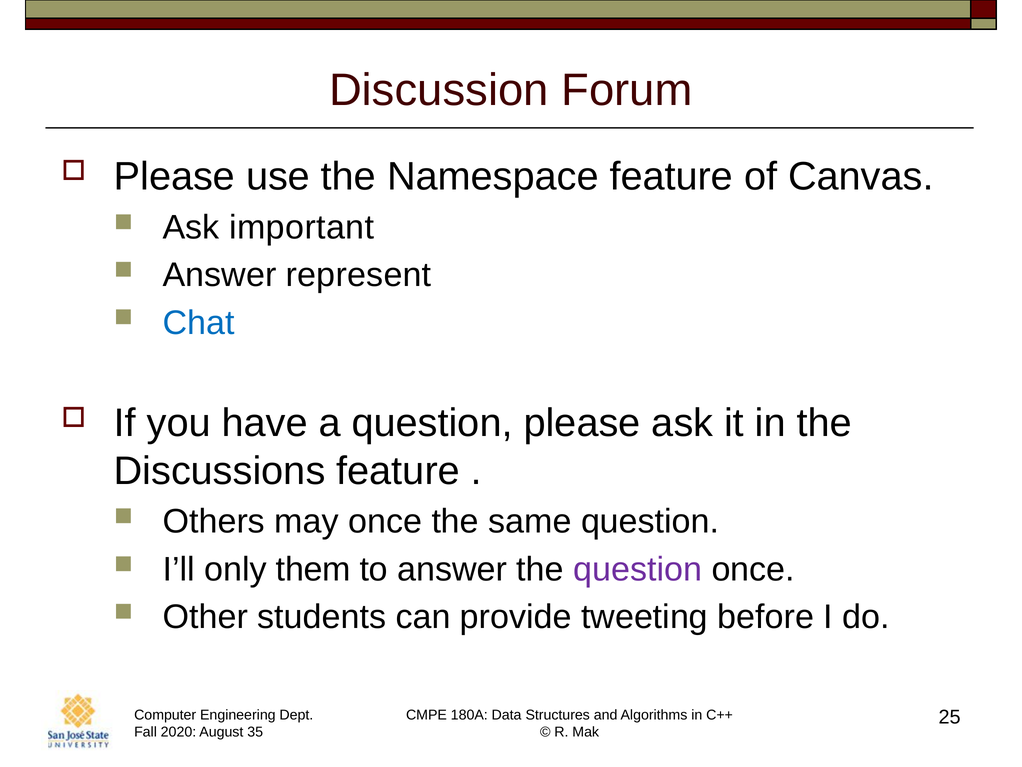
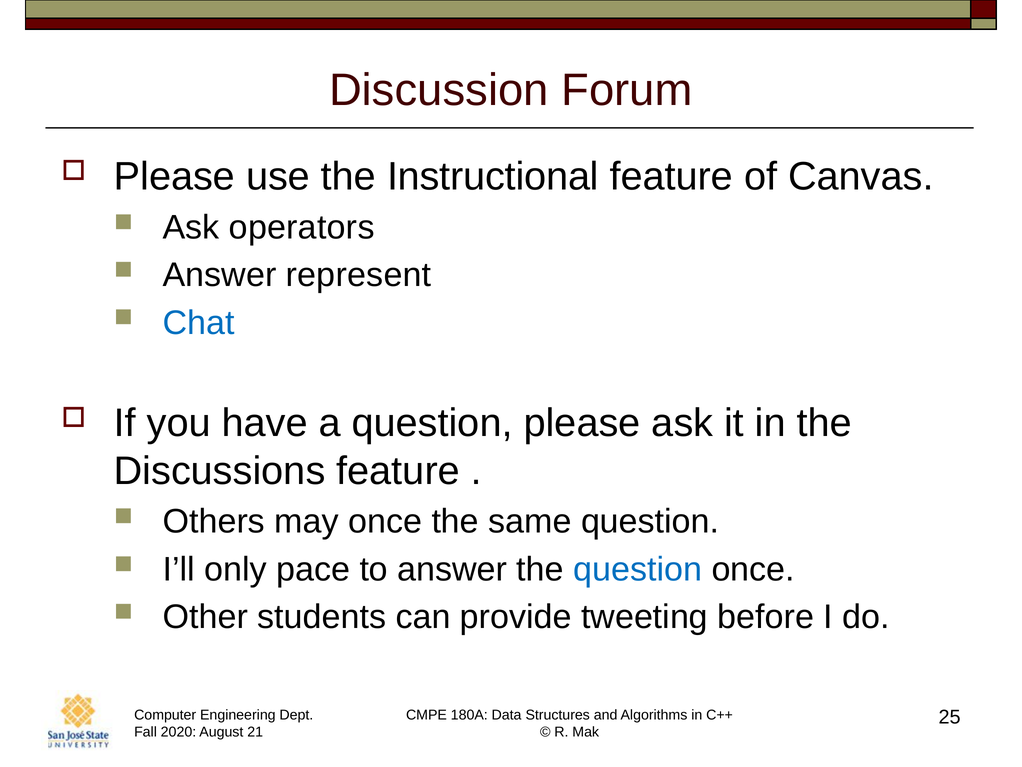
Namespace: Namespace -> Instructional
important: important -> operators
them: them -> pace
question at (638, 569) colour: purple -> blue
35: 35 -> 21
